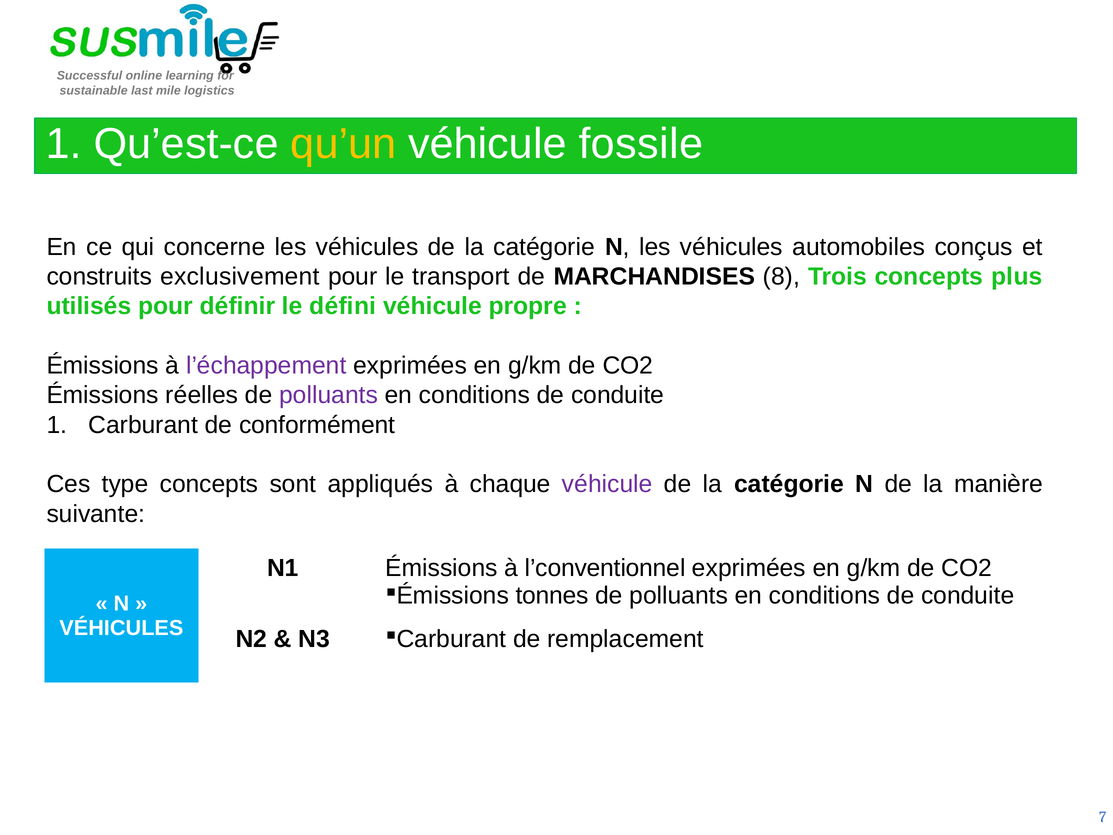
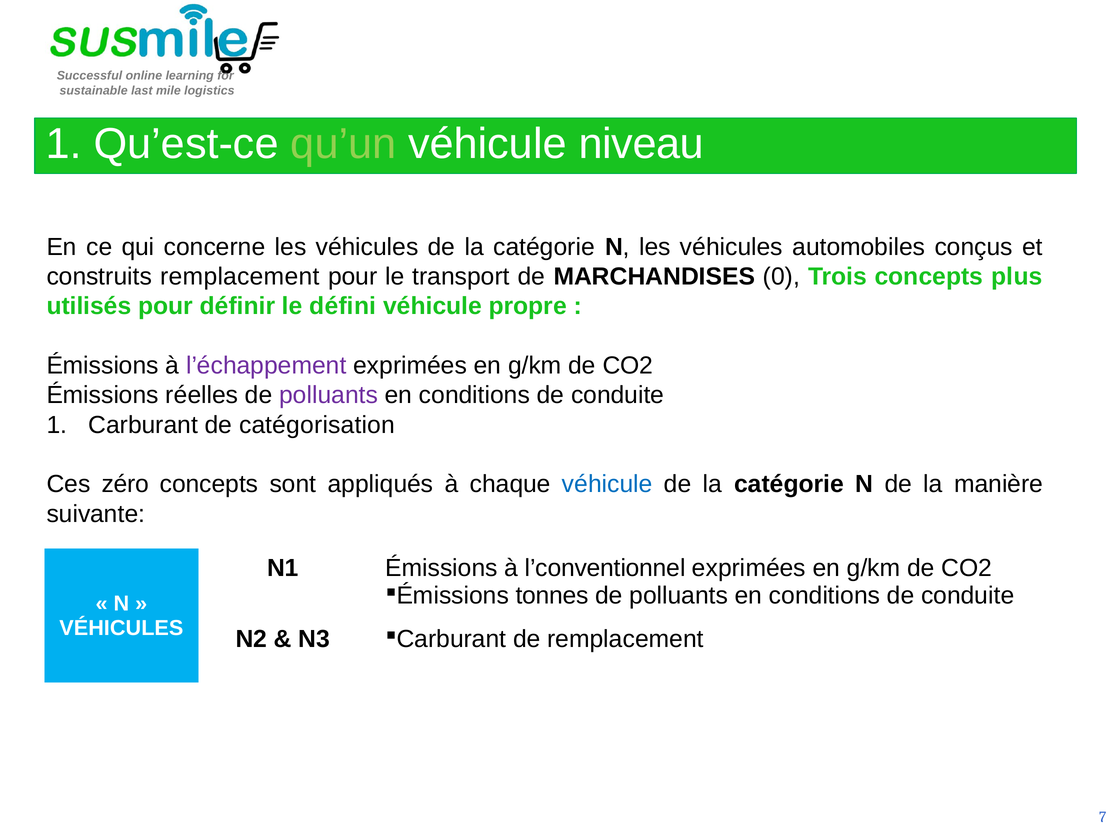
qu’un colour: yellow -> light green
fossile: fossile -> niveau
construits exclusivement: exclusivement -> remplacement
8: 8 -> 0
conformément: conformément -> catégorisation
type: type -> zéro
véhicule at (607, 484) colour: purple -> blue
